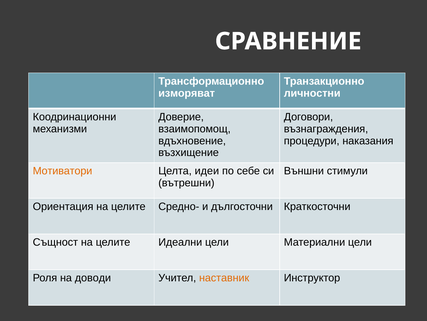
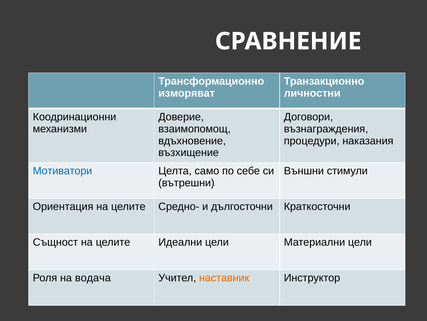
Мотиватори colour: orange -> blue
идеи: идеи -> само
доводи: доводи -> водача
